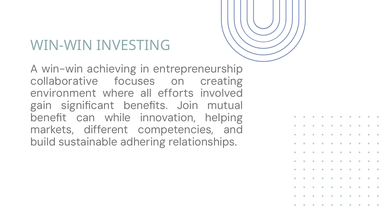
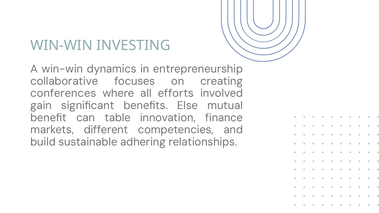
achieving: achieving -> dynamics
environment: environment -> conferences
Join: Join -> Else
while: while -> table
helping: helping -> finance
